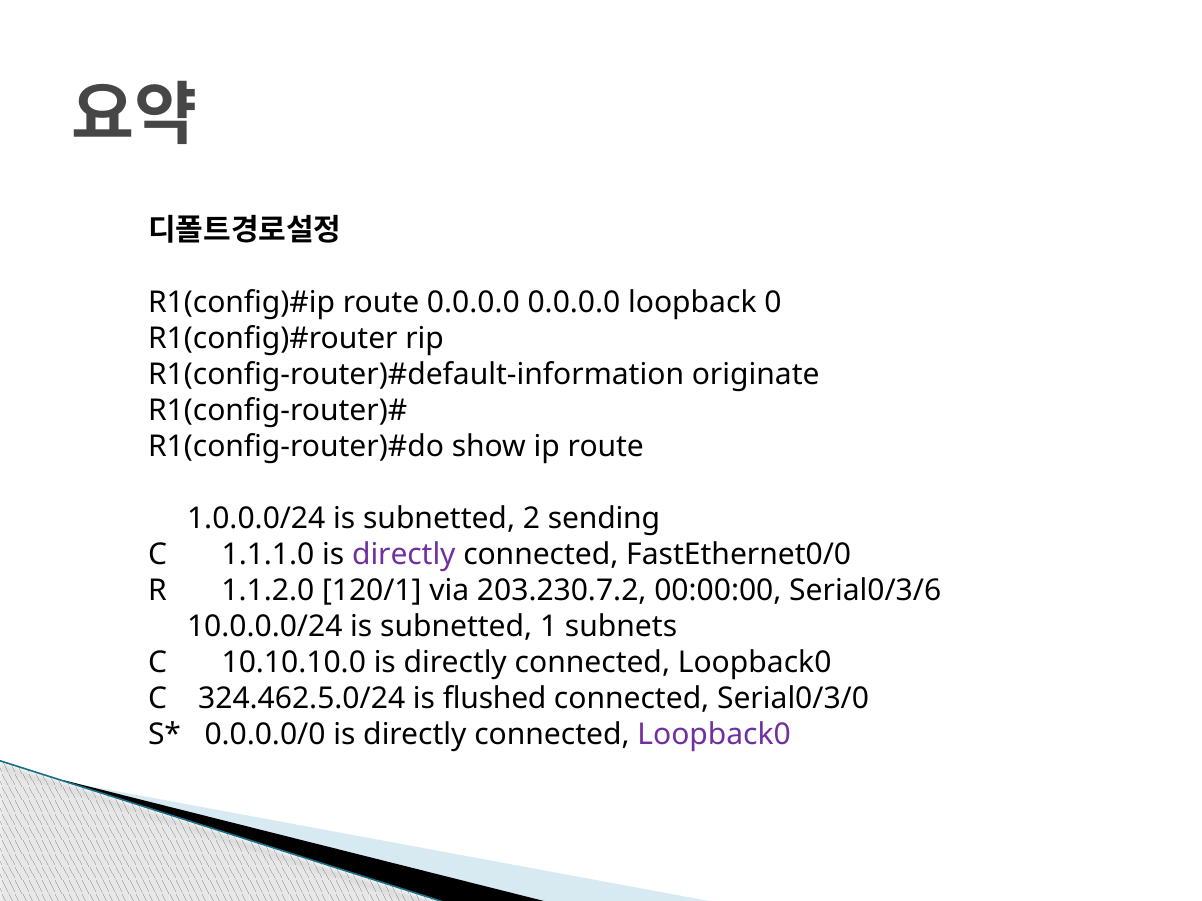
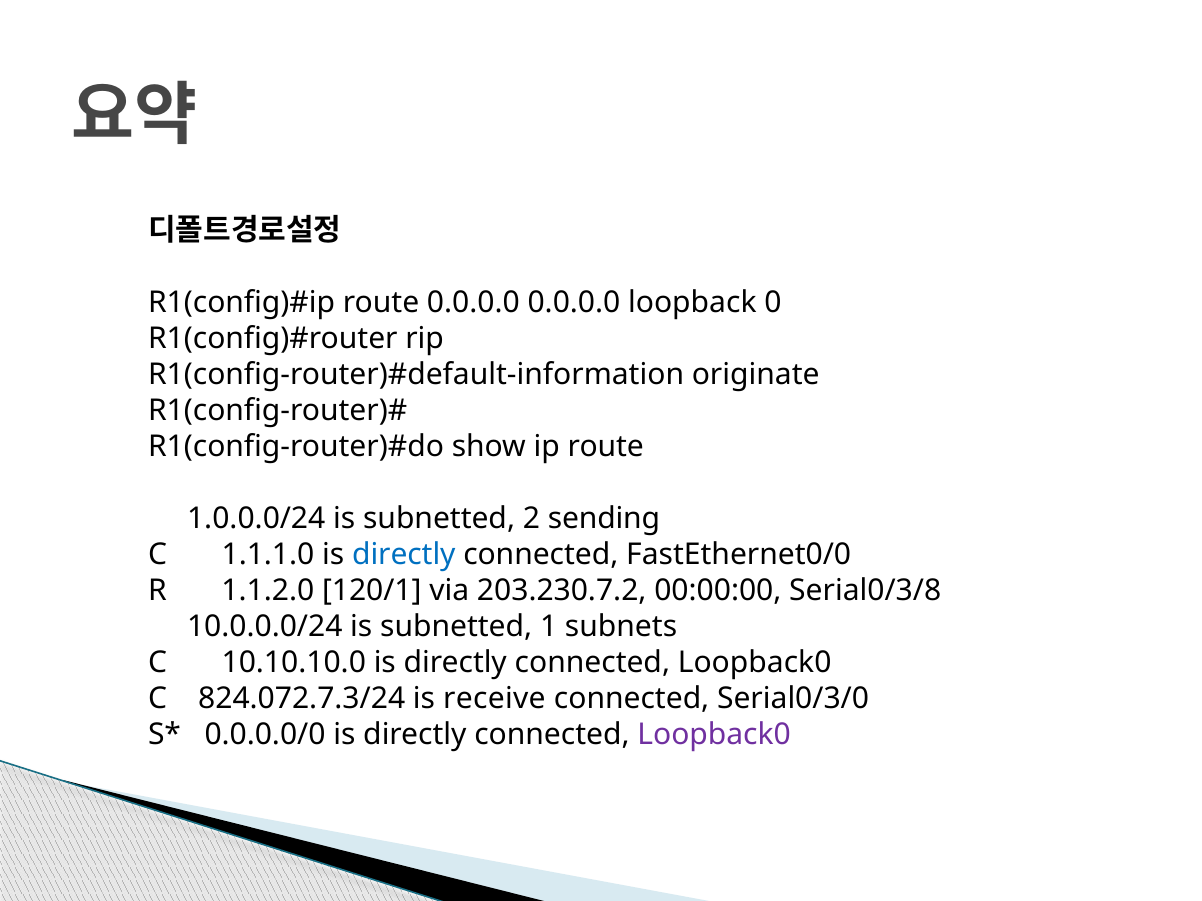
directly at (404, 555) colour: purple -> blue
Serial0/3/6: Serial0/3/6 -> Serial0/3/8
324.462.5.0/24: 324.462.5.0/24 -> 824.072.7.3/24
flushed: flushed -> receive
